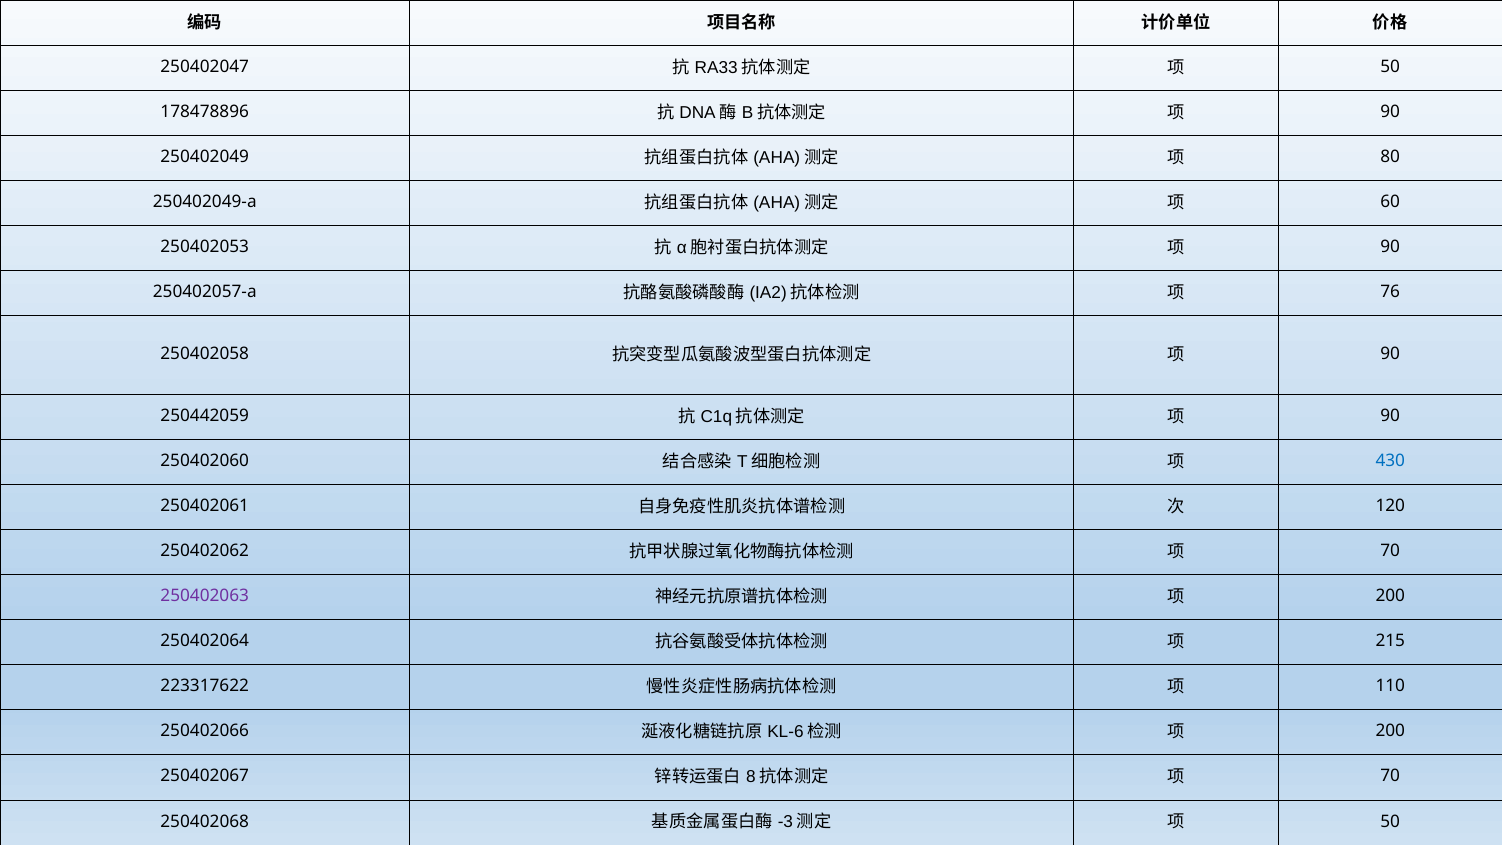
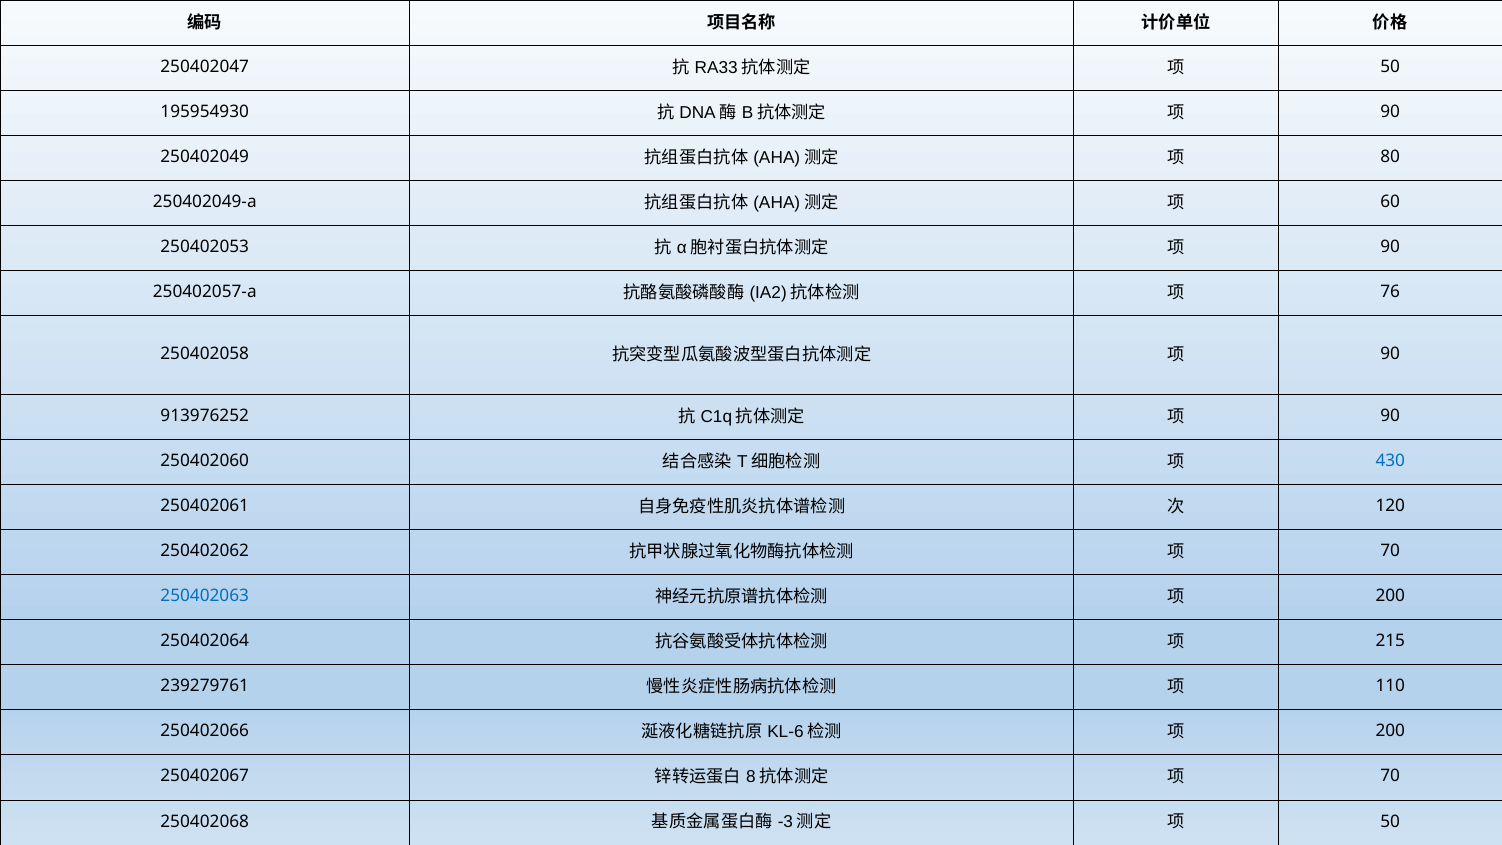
178478896: 178478896 -> 195954930
250442059: 250442059 -> 913976252
250402063 colour: purple -> blue
223317622: 223317622 -> 239279761
